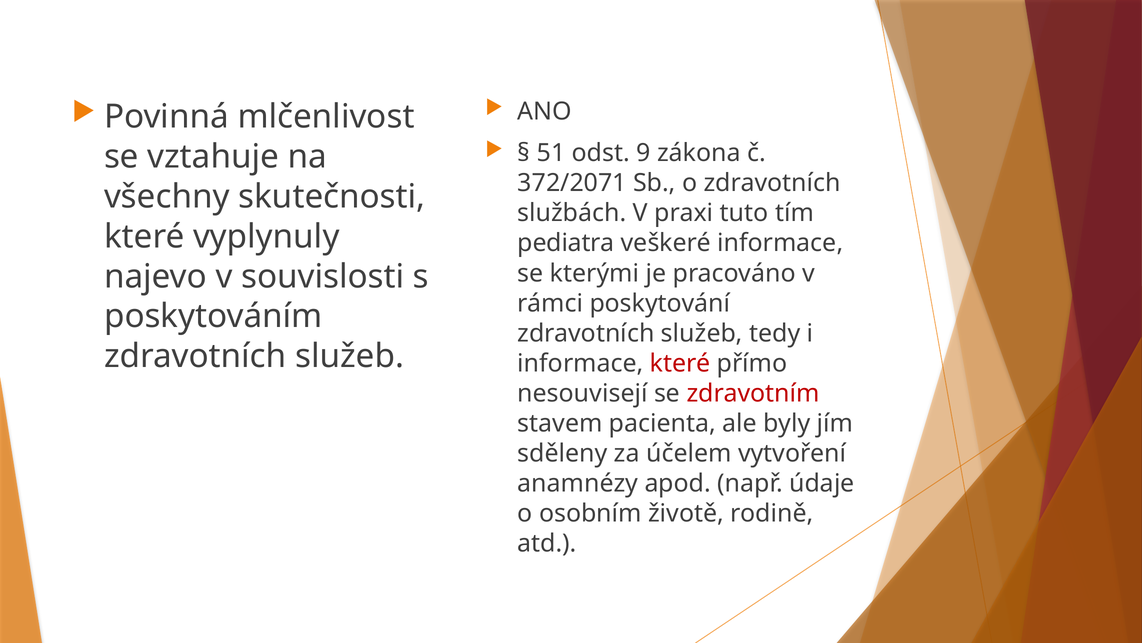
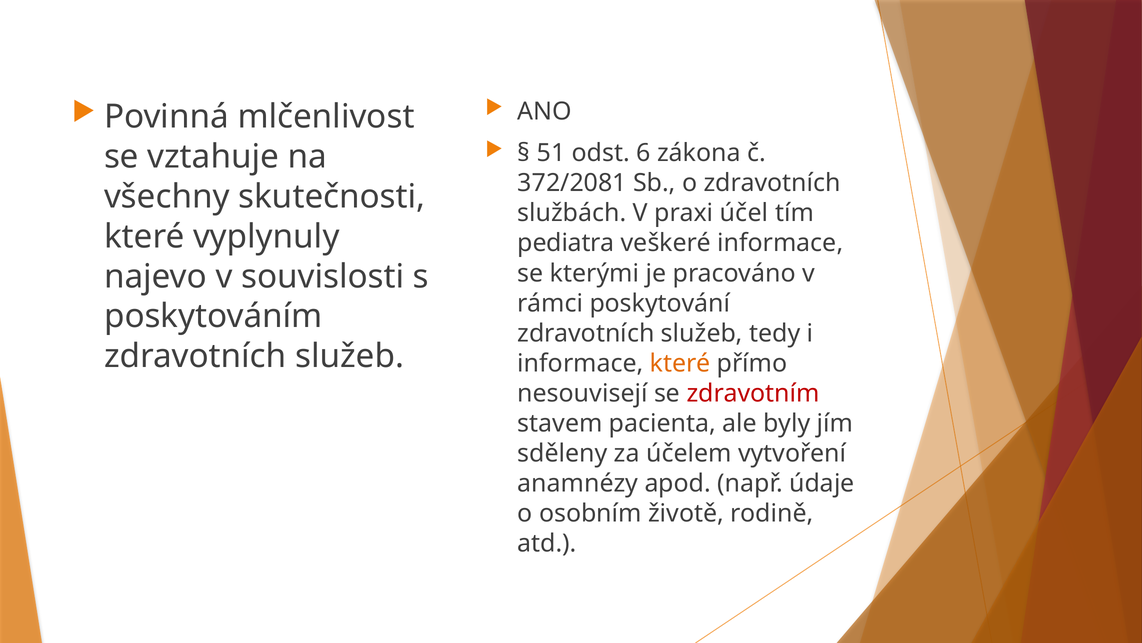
9: 9 -> 6
372/2071: 372/2071 -> 372/2081
tuto: tuto -> účel
které at (680, 363) colour: red -> orange
